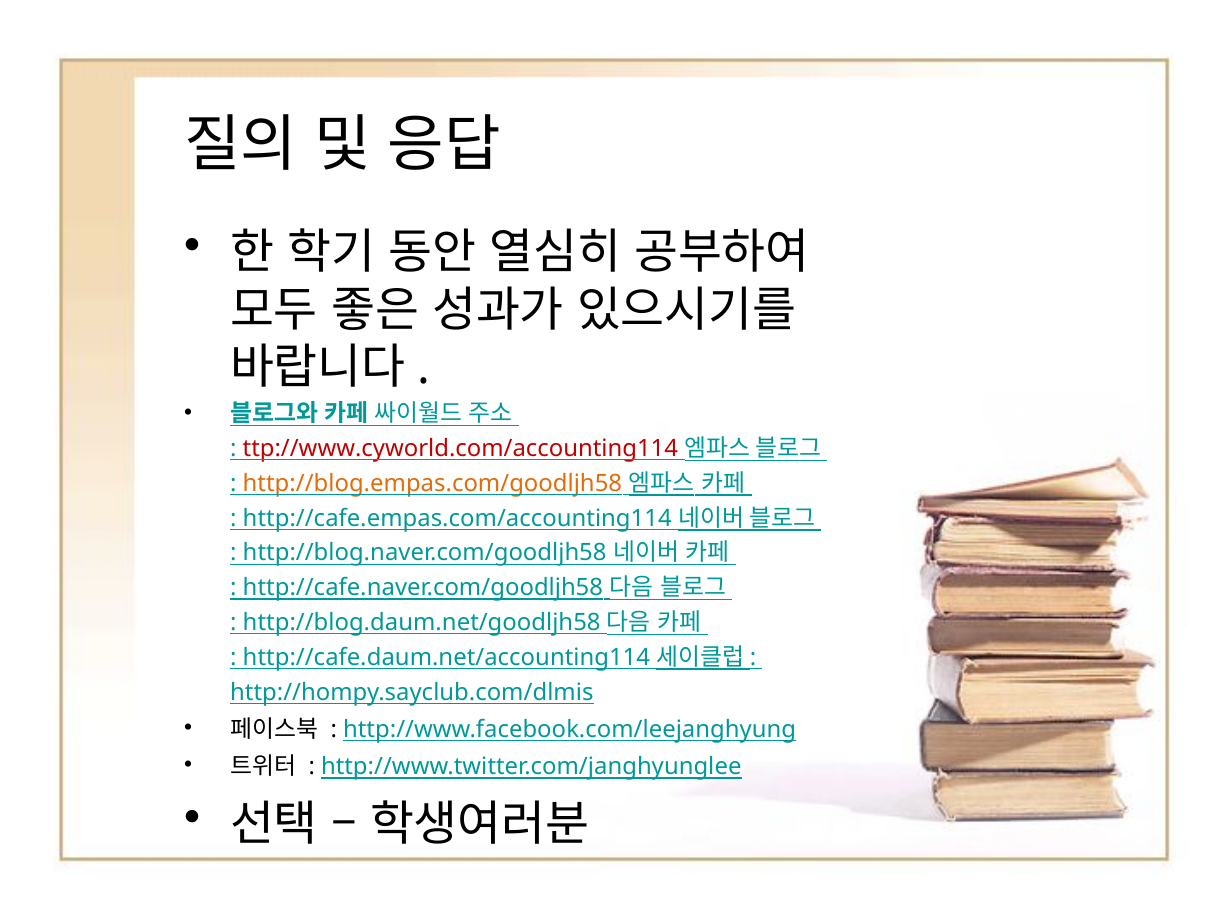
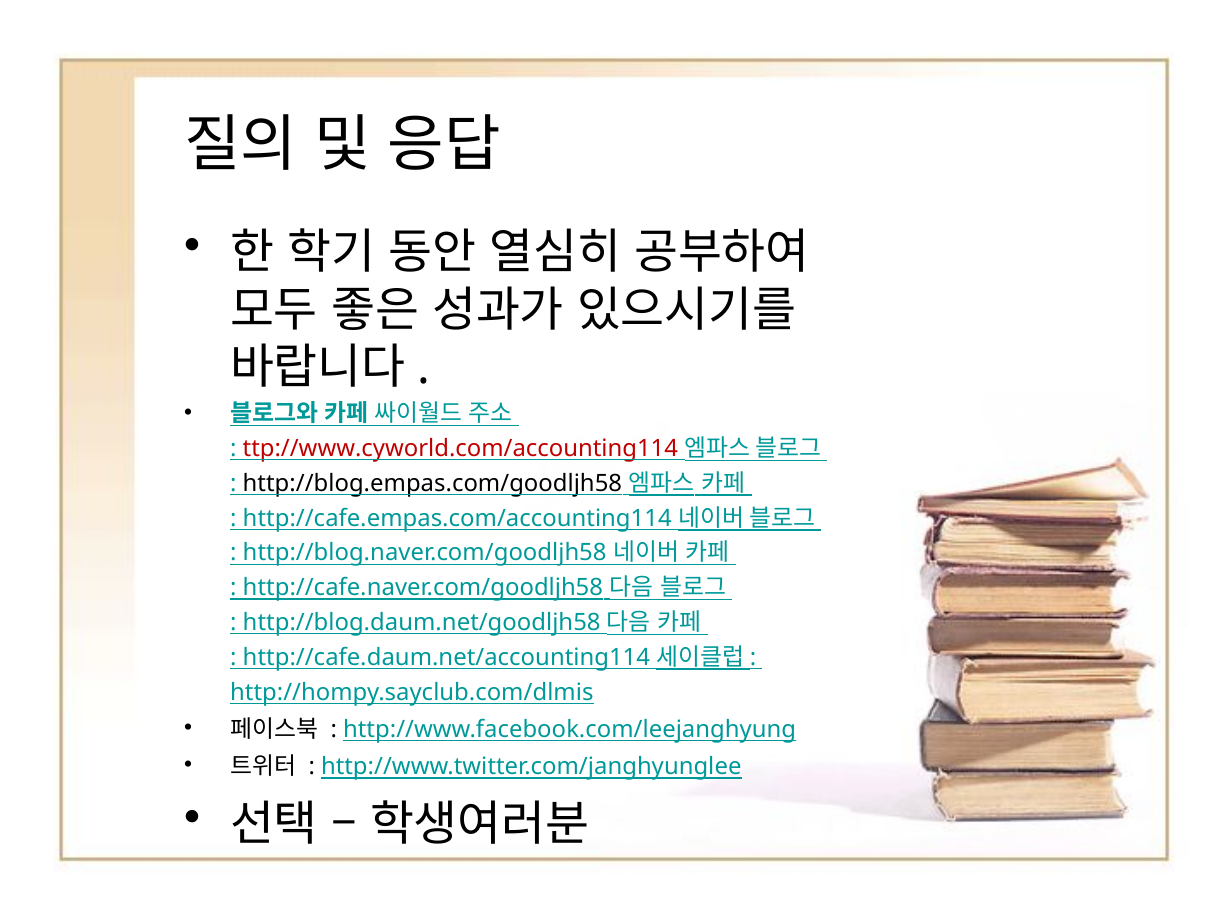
http://blog.empas.com/goodljh58 colour: orange -> black
